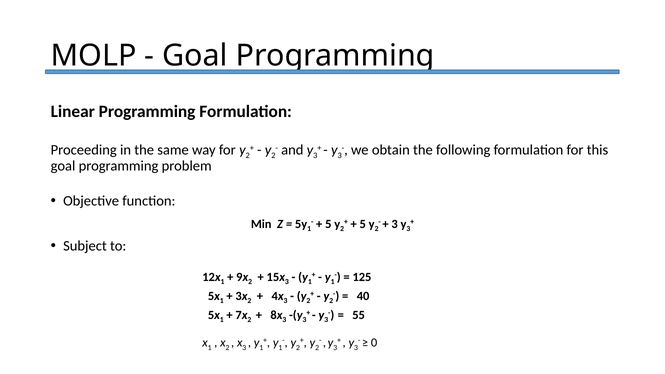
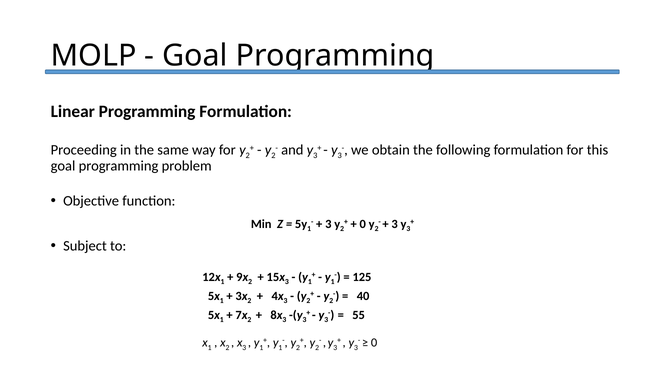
5 at (328, 224): 5 -> 3
5 at (363, 224): 5 -> 0
